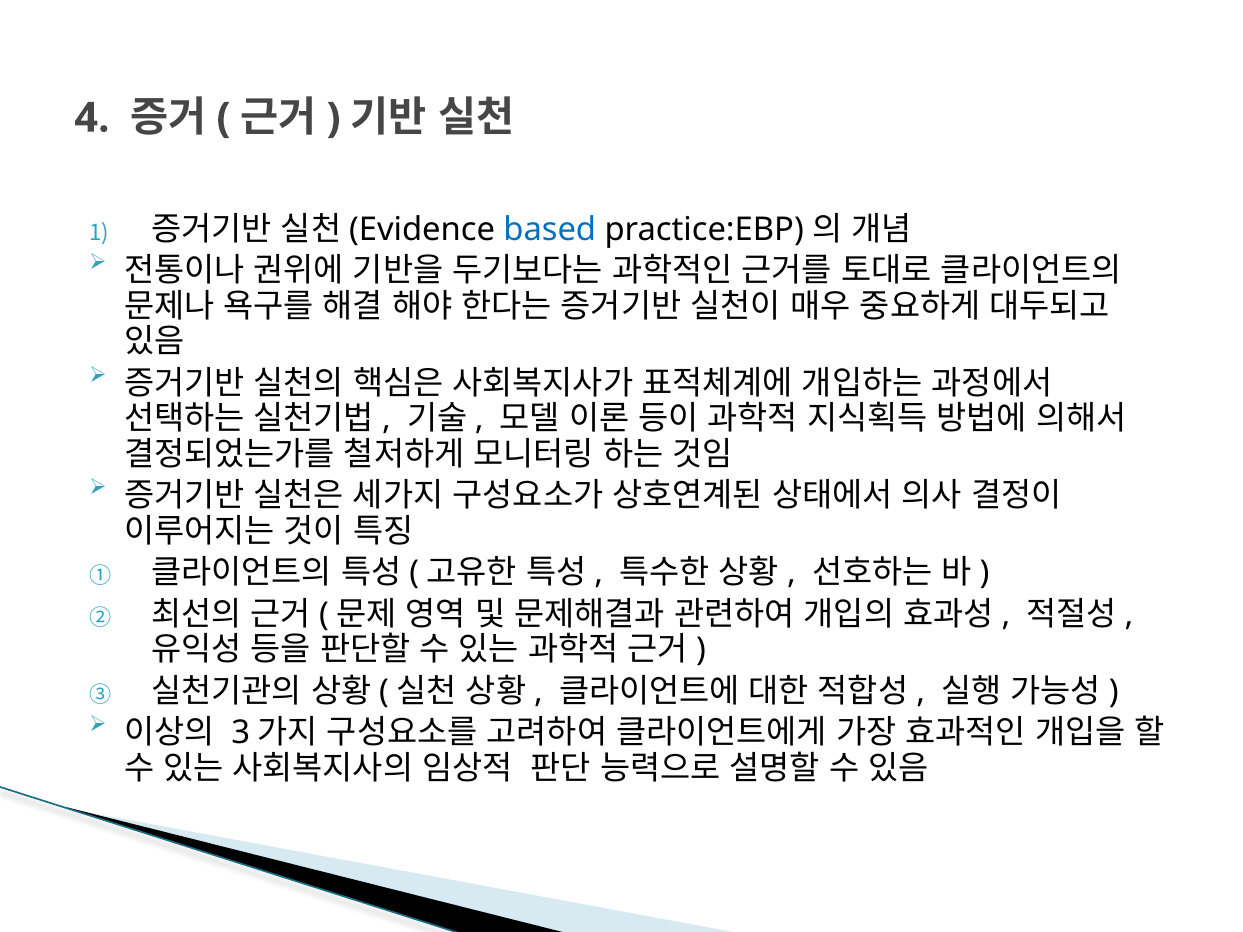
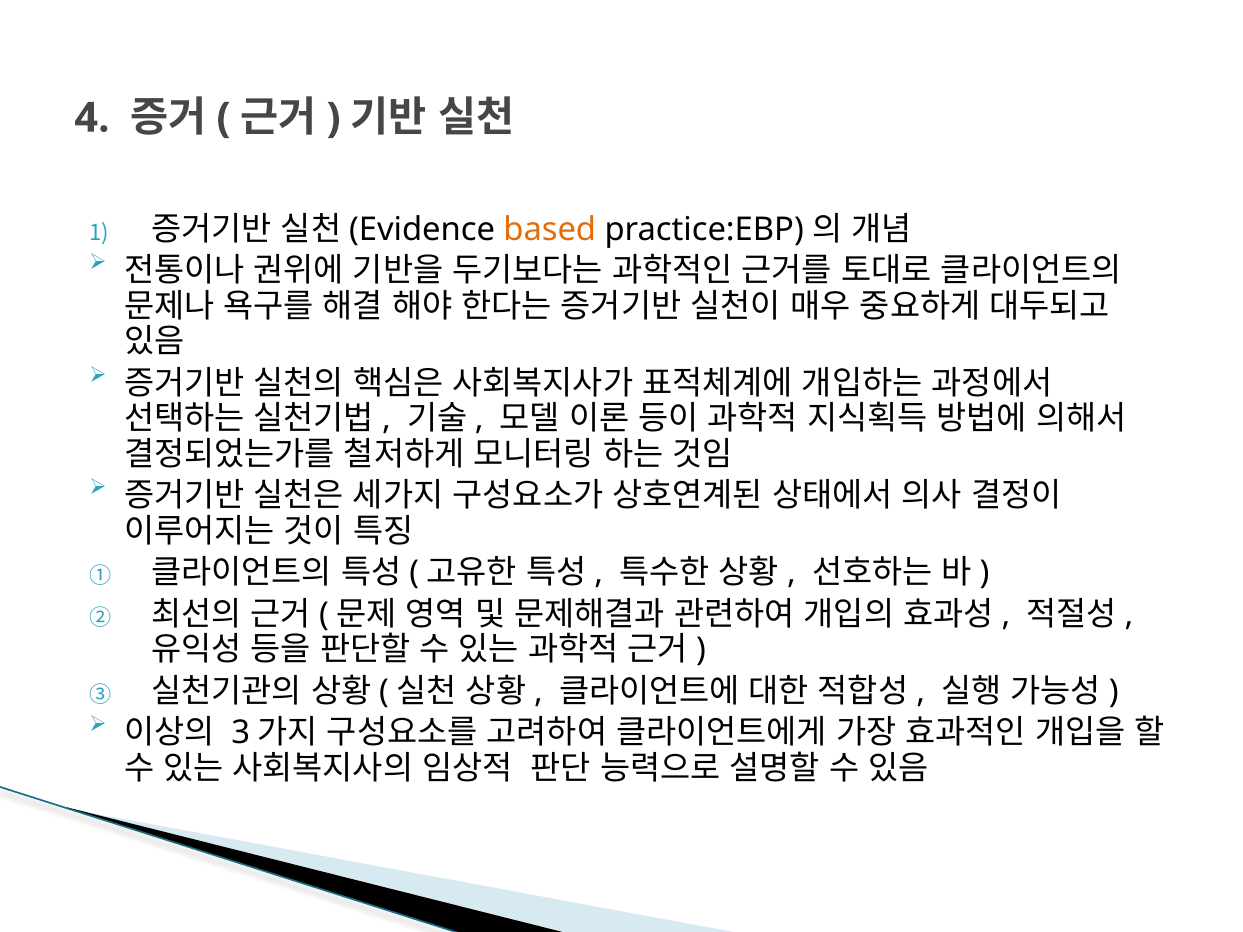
based colour: blue -> orange
